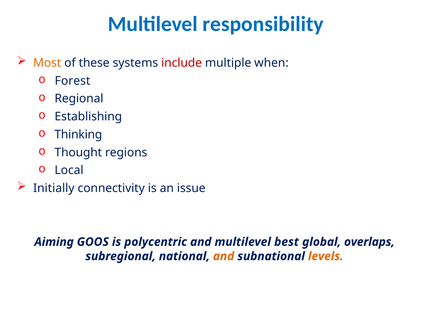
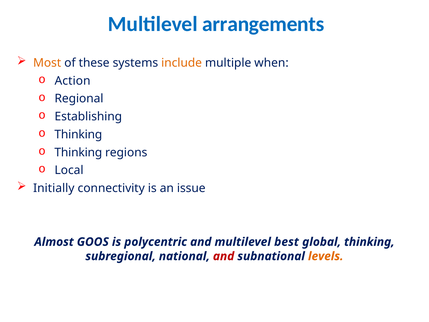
responsibility: responsibility -> arrangements
include colour: red -> orange
Forest: Forest -> Action
Thought at (78, 152): Thought -> Thinking
Aiming: Aiming -> Almost
global overlaps: overlaps -> thinking
and at (224, 256) colour: orange -> red
